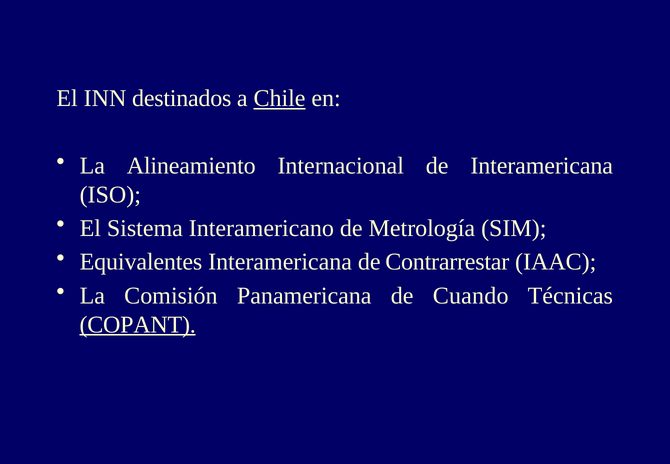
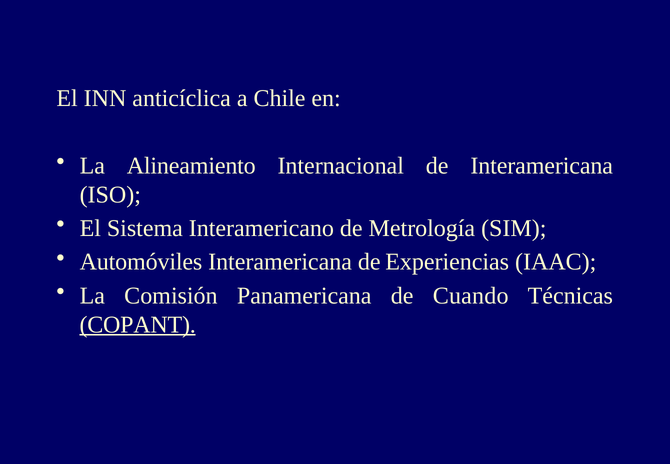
destinados: destinados -> anticíclica
Chile underline: present -> none
Equivalentes: Equivalentes -> Automóviles
Contrarrestar: Contrarrestar -> Experiencias
